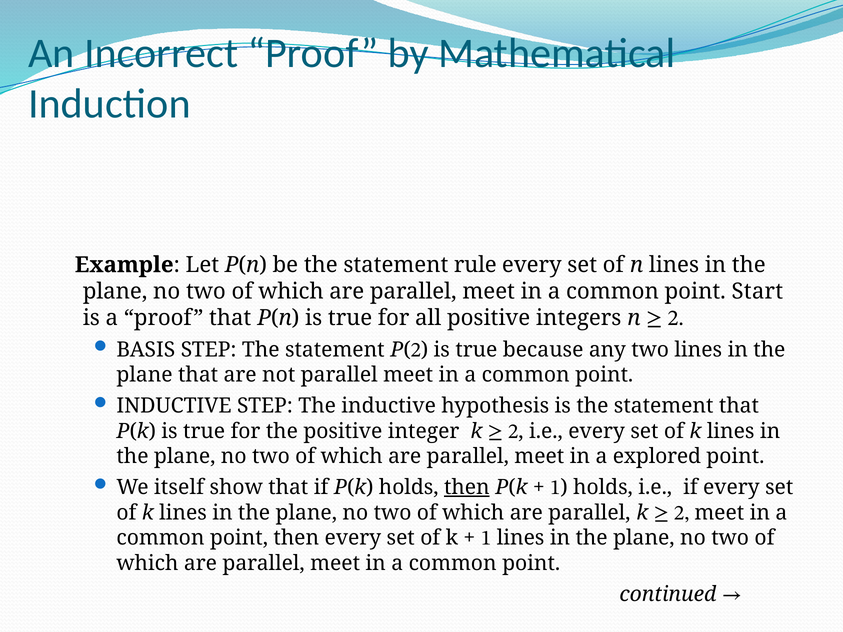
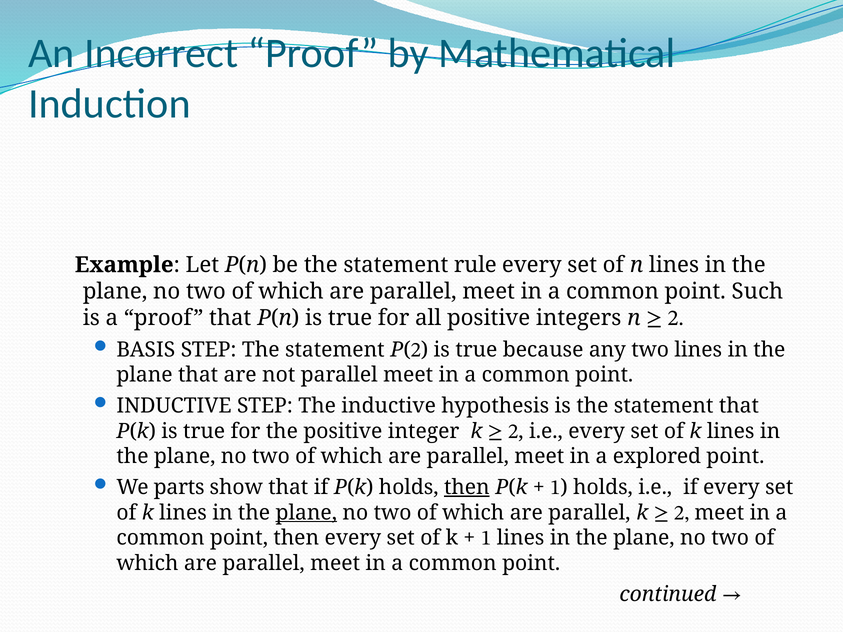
Start: Start -> Such
itself: itself -> parts
plane at (306, 513) underline: none -> present
